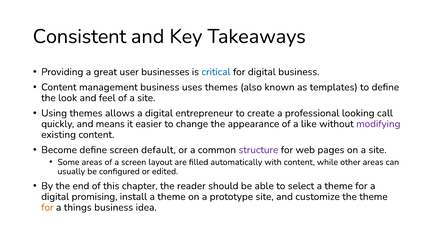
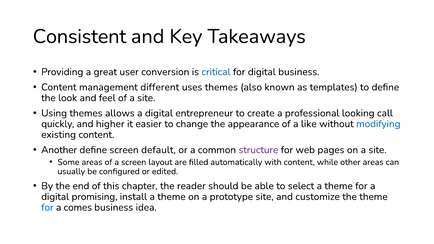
businesses: businesses -> conversion
management business: business -> different
means: means -> higher
modifying colour: purple -> blue
Become: Become -> Another
for at (47, 207) colour: orange -> blue
things: things -> comes
